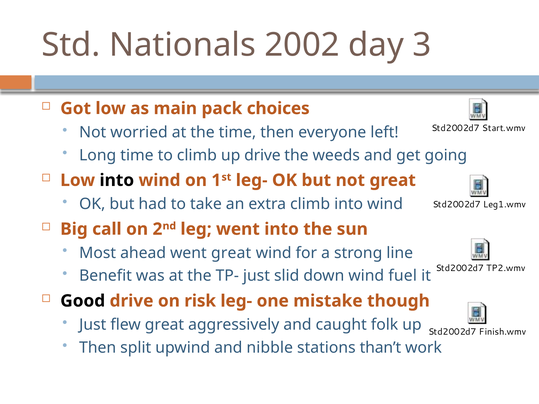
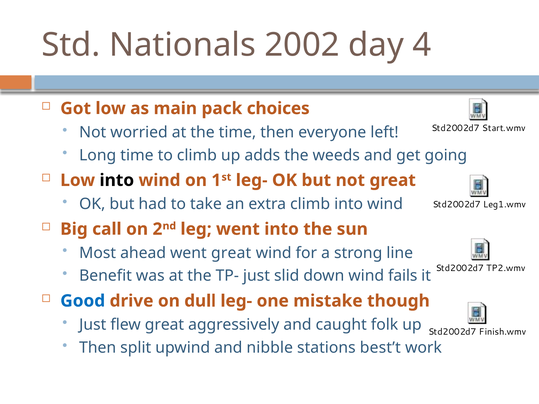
3: 3 -> 4
up drive: drive -> adds
fuel: fuel -> fails
Good colour: black -> blue
risk: risk -> dull
than’t: than’t -> best’t
